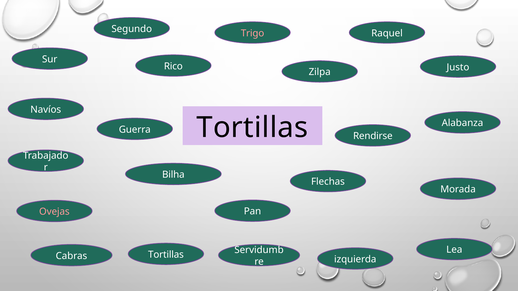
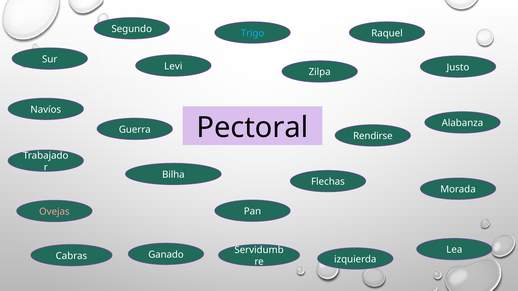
Trigo colour: pink -> light blue
Rico: Rico -> Levi
Tortillas at (252, 128): Tortillas -> Pectoral
Tortillas at (166, 255): Tortillas -> Ganado
